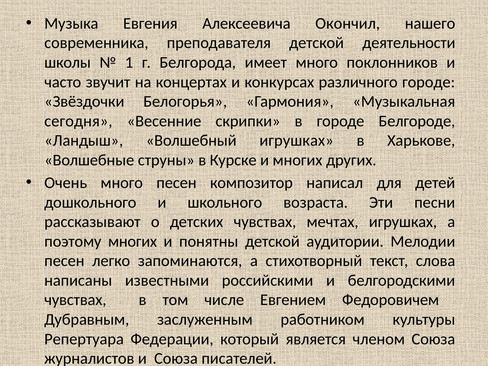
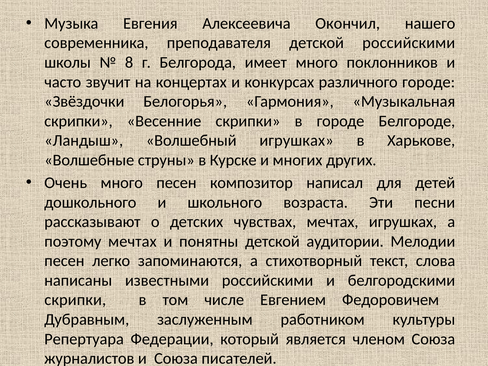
детской деятельности: деятельности -> российскими
1: 1 -> 8
сегодня at (78, 121): сегодня -> скрипки
поэтому многих: многих -> мечтах
чувствах at (75, 300): чувствах -> скрипки
